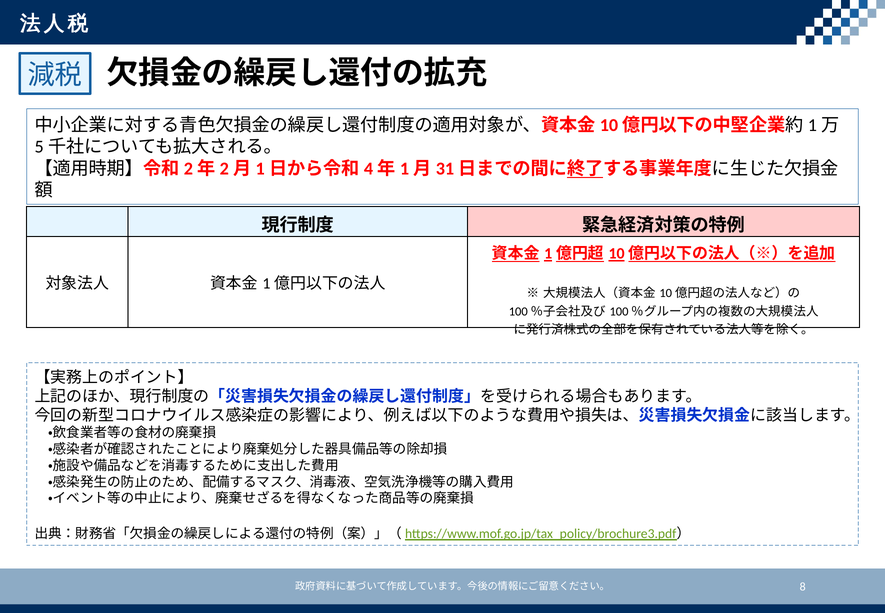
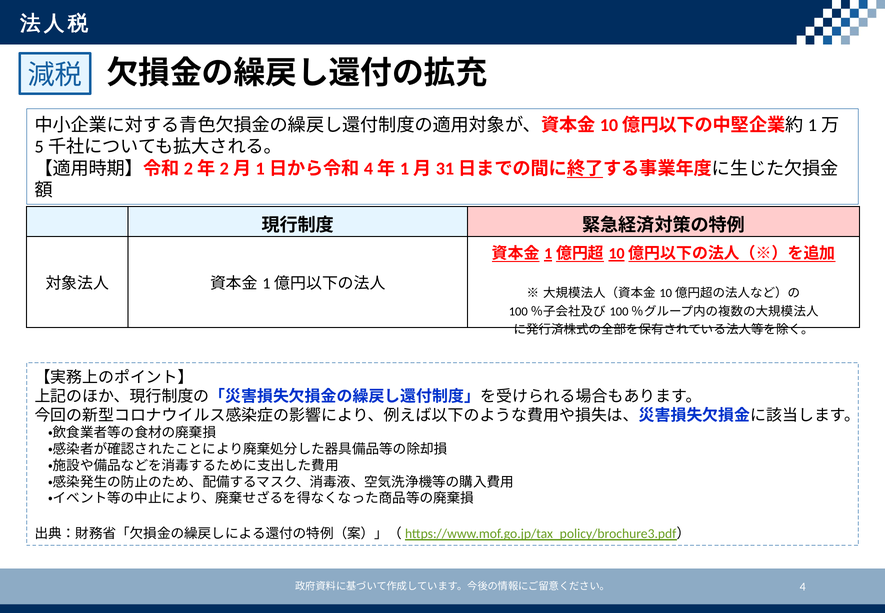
8: 8 -> 4
